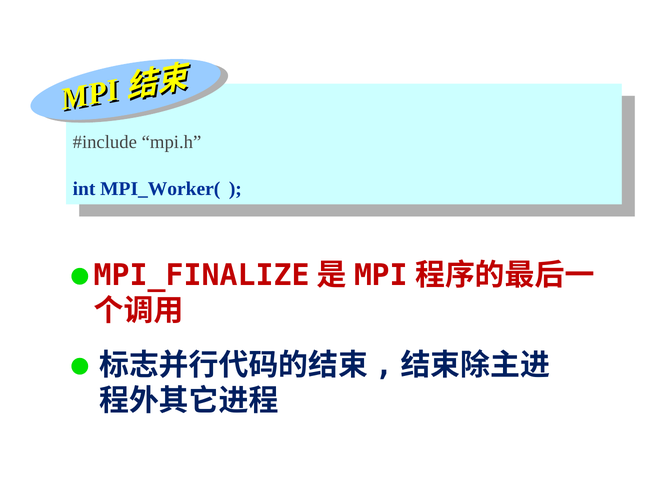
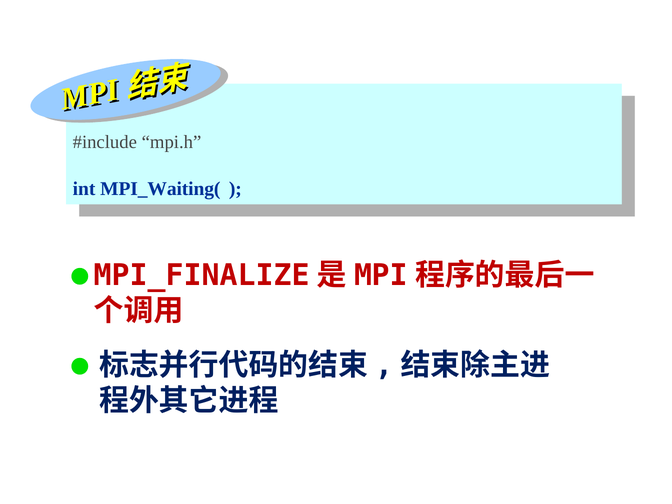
MPI_Worker(: MPI_Worker( -> MPI_Waiting(
